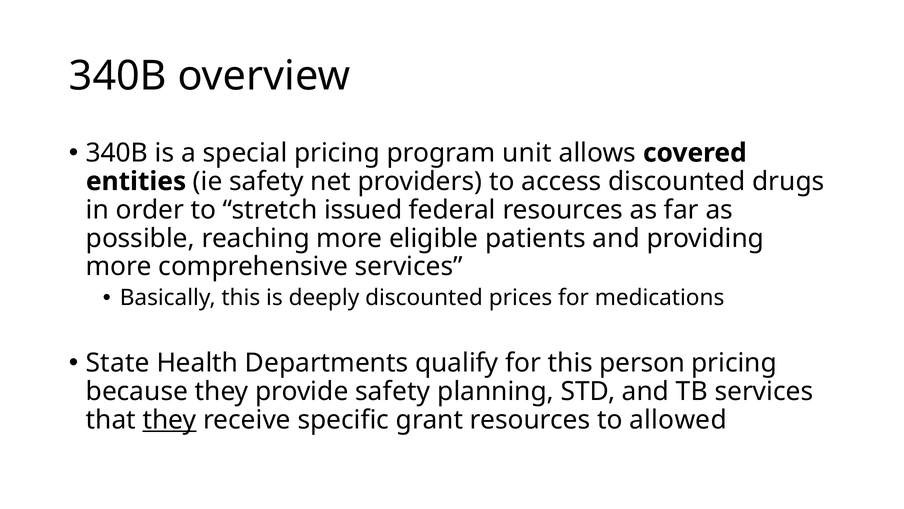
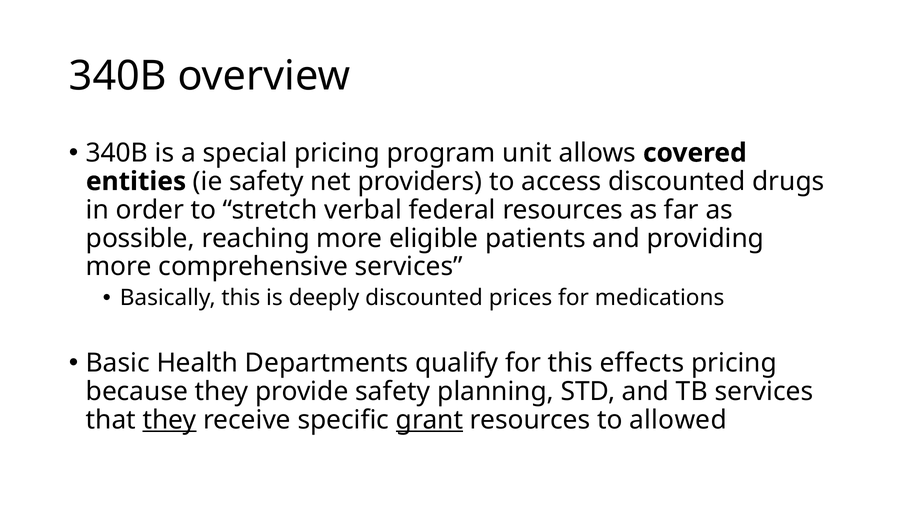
issued: issued -> verbal
State: State -> Basic
person: person -> effects
grant underline: none -> present
